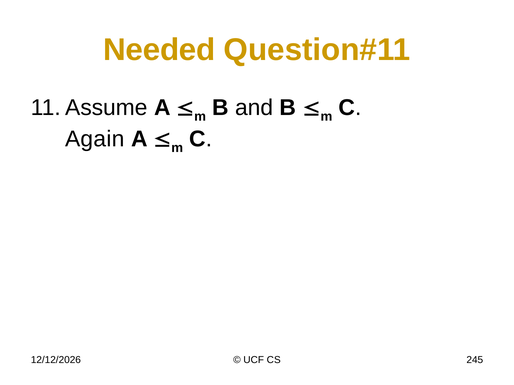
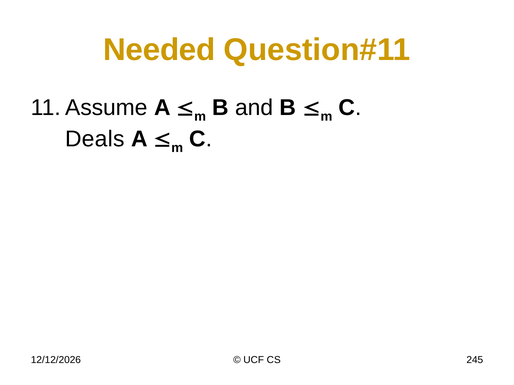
Again: Again -> Deals
